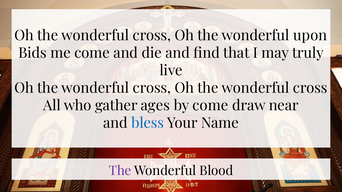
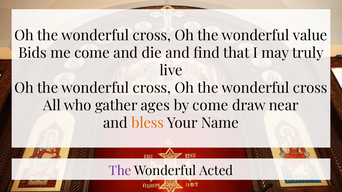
upon: upon -> value
bless colour: blue -> orange
Blood: Blood -> Acted
